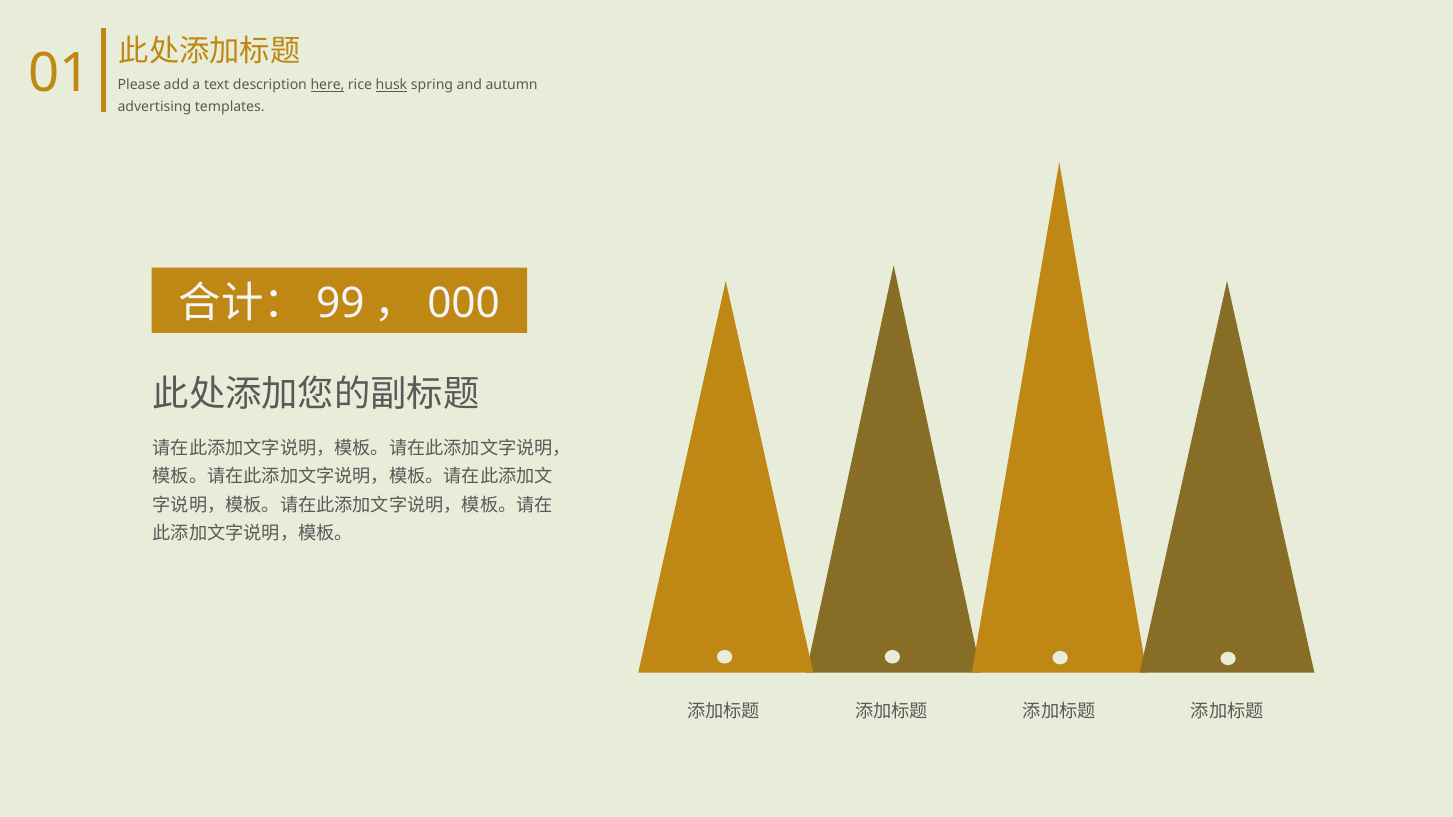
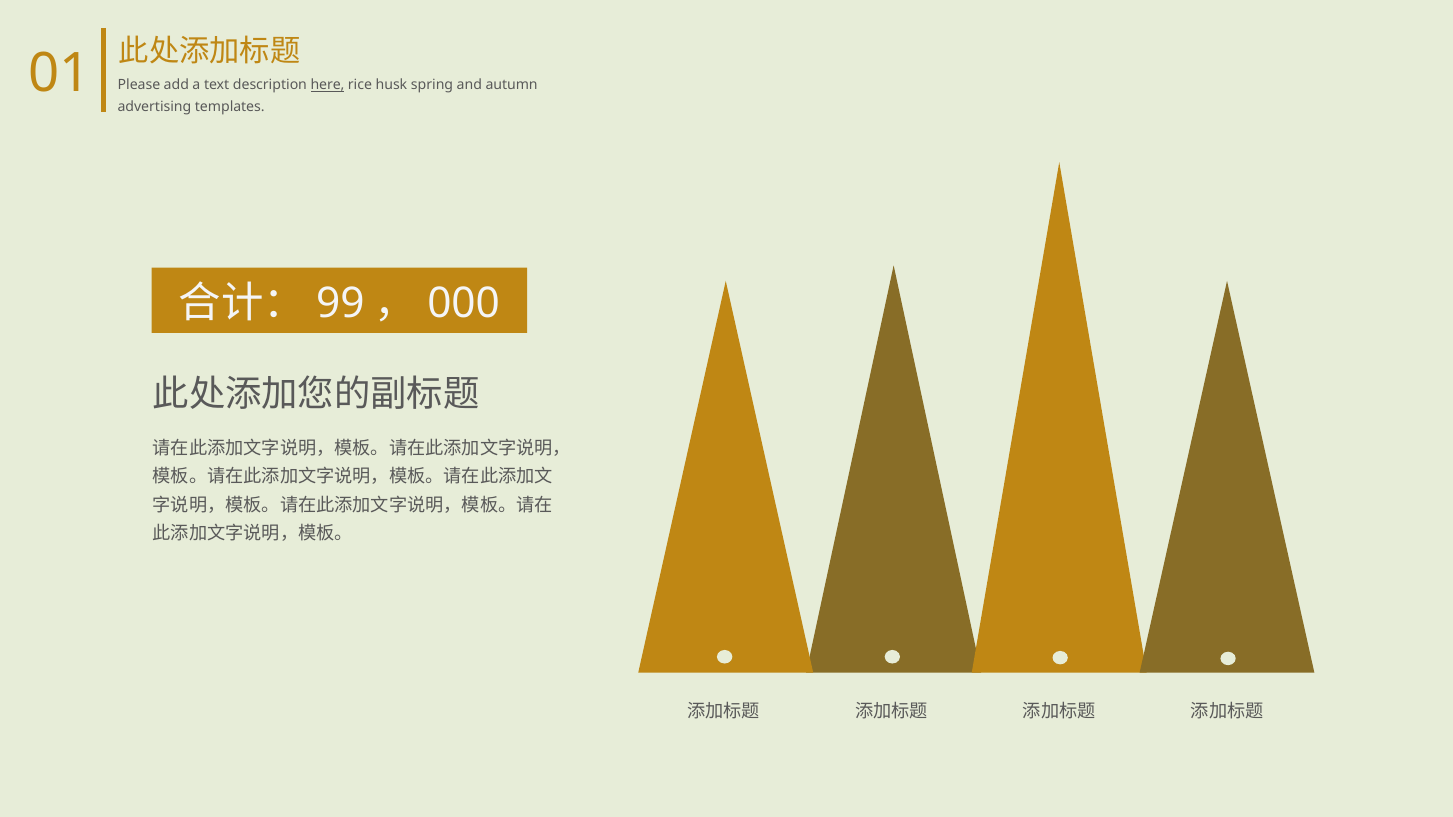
husk underline: present -> none
